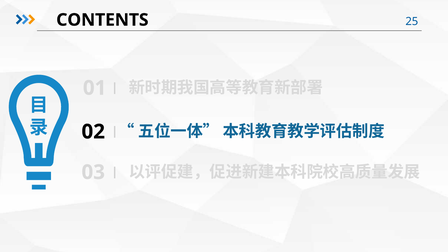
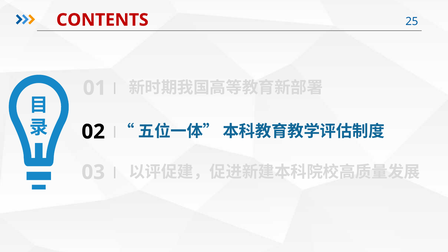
CONTENTS colour: black -> red
